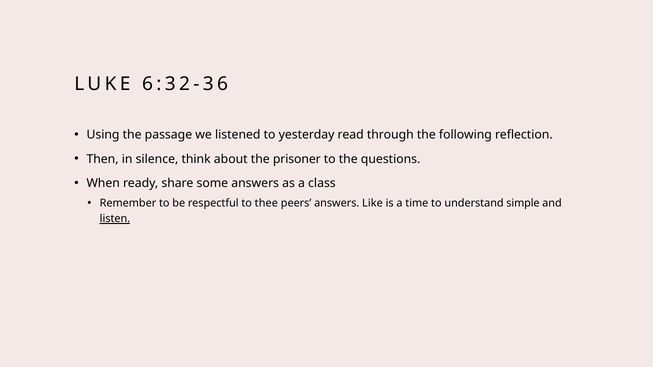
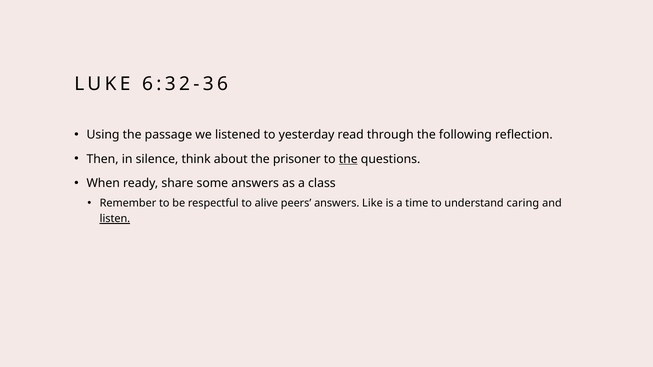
the at (348, 159) underline: none -> present
thee: thee -> alive
simple: simple -> caring
